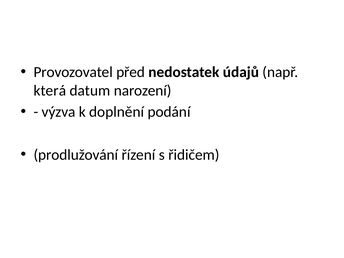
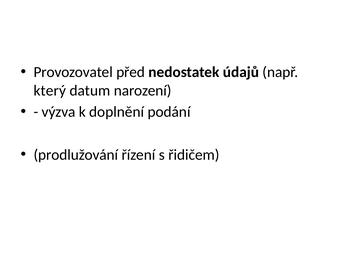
která: která -> který
